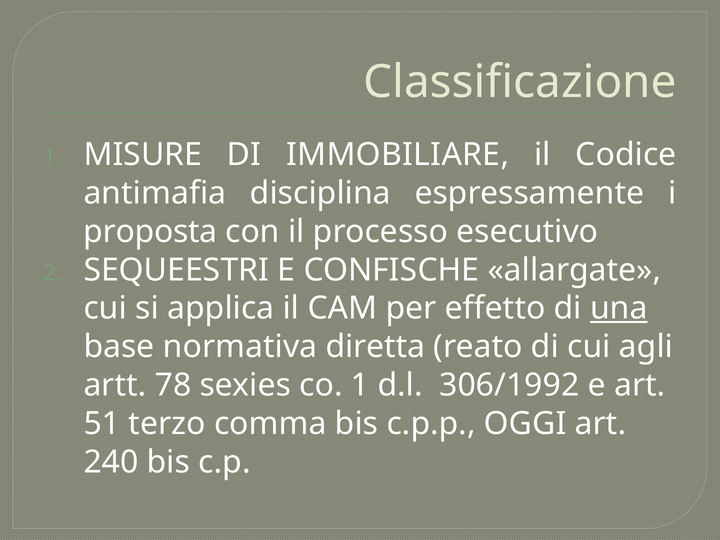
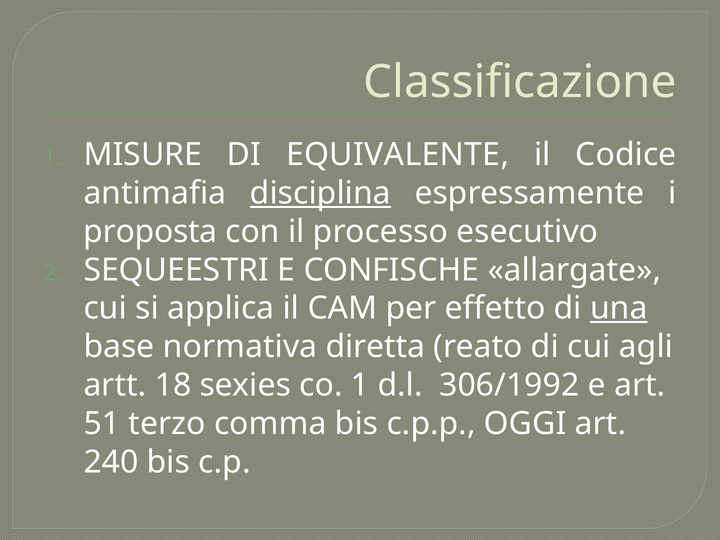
IMMOBILIARE: IMMOBILIARE -> EQUIVALENTE
disciplina underline: none -> present
78: 78 -> 18
